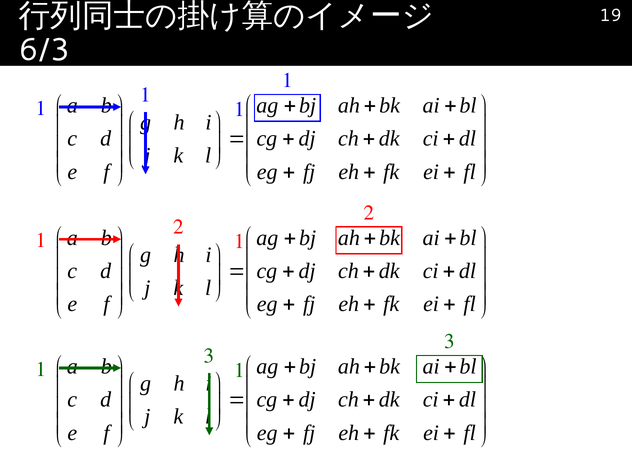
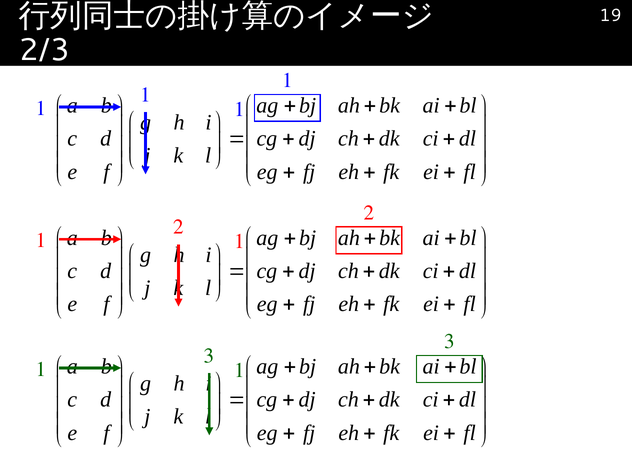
6/3: 6/3 -> 2/3
